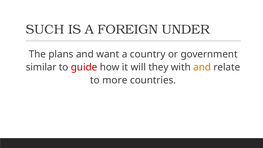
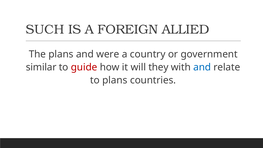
UNDER: UNDER -> ALLIED
want: want -> were
and at (202, 67) colour: orange -> blue
to more: more -> plans
